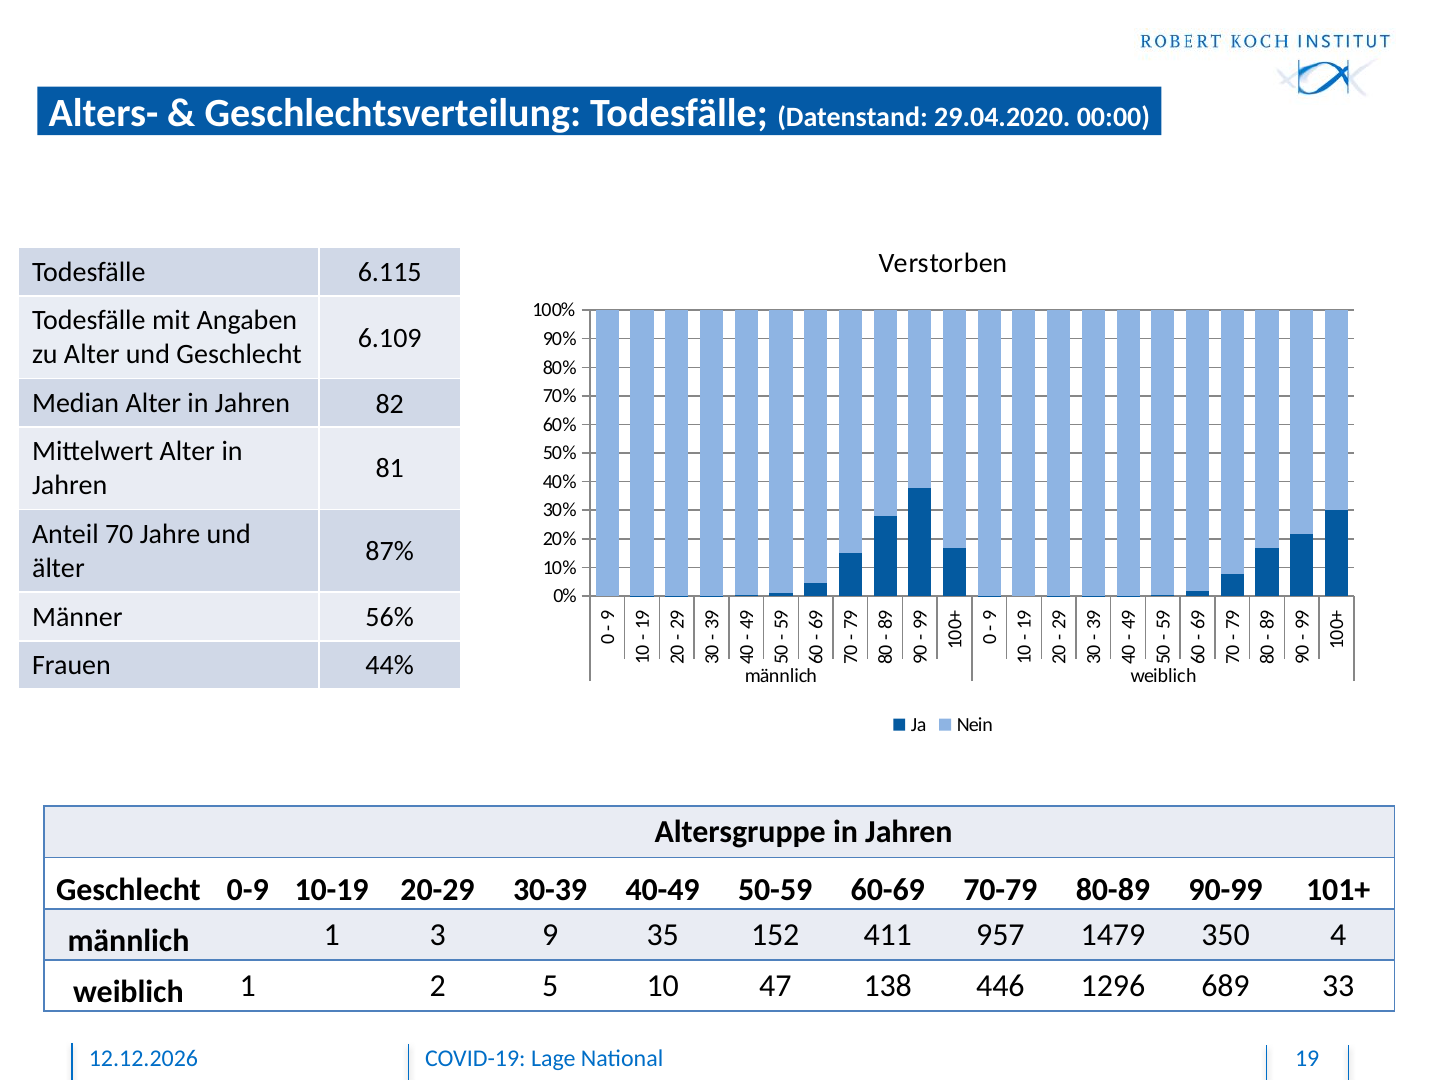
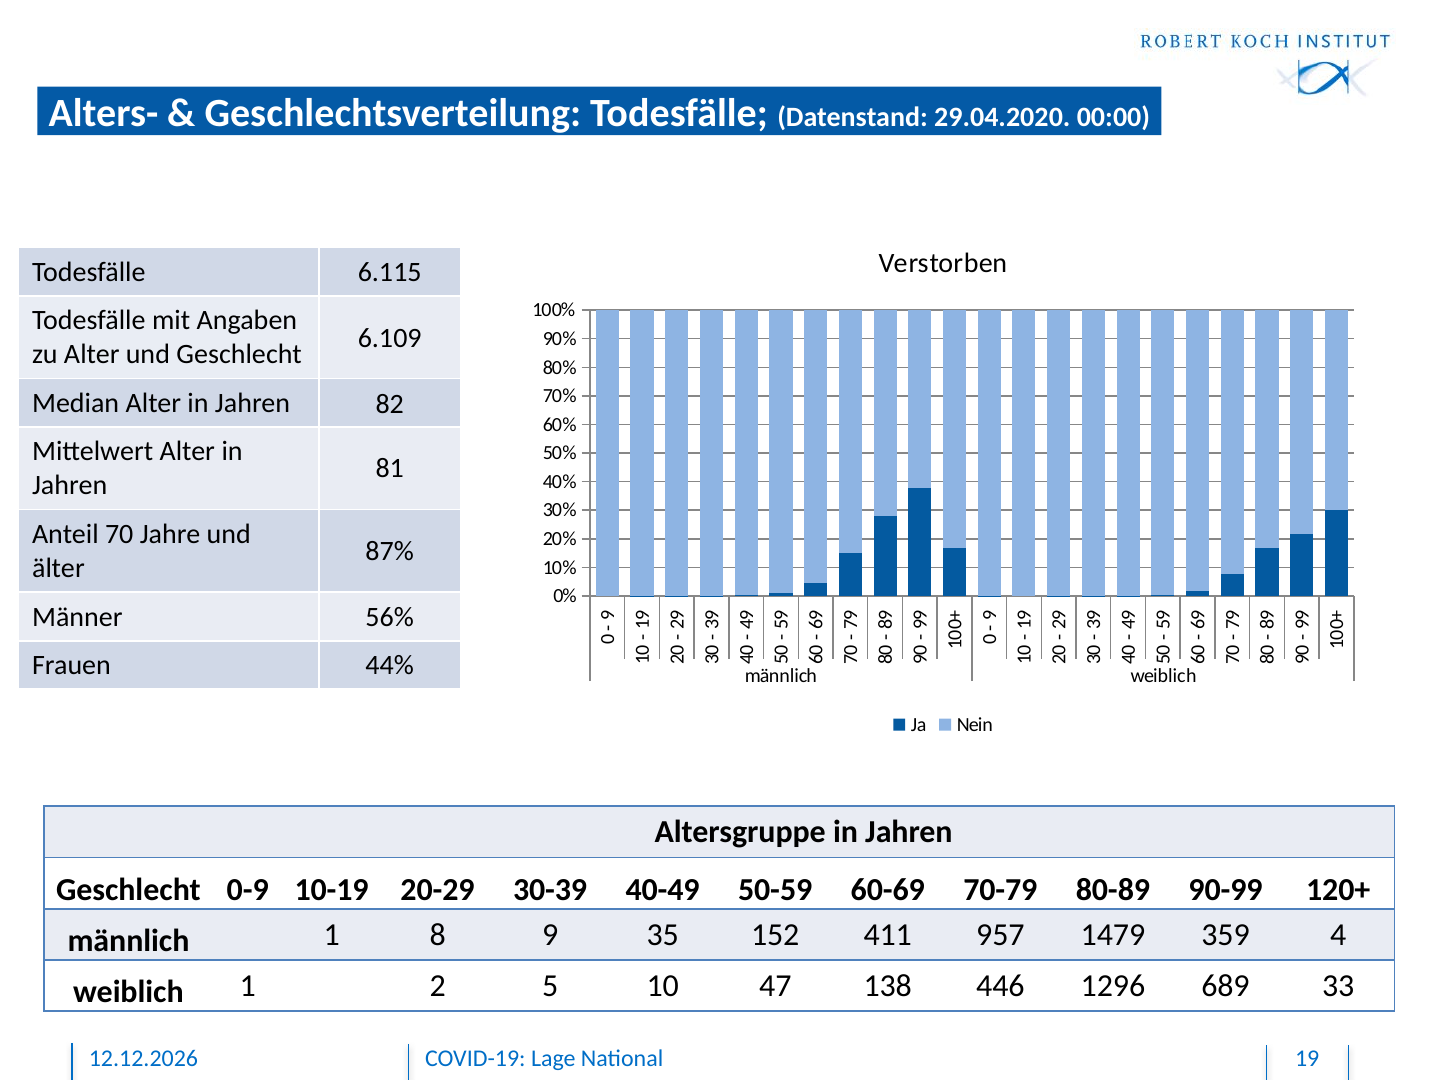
101+: 101+ -> 120+
1 3: 3 -> 8
350: 350 -> 359
